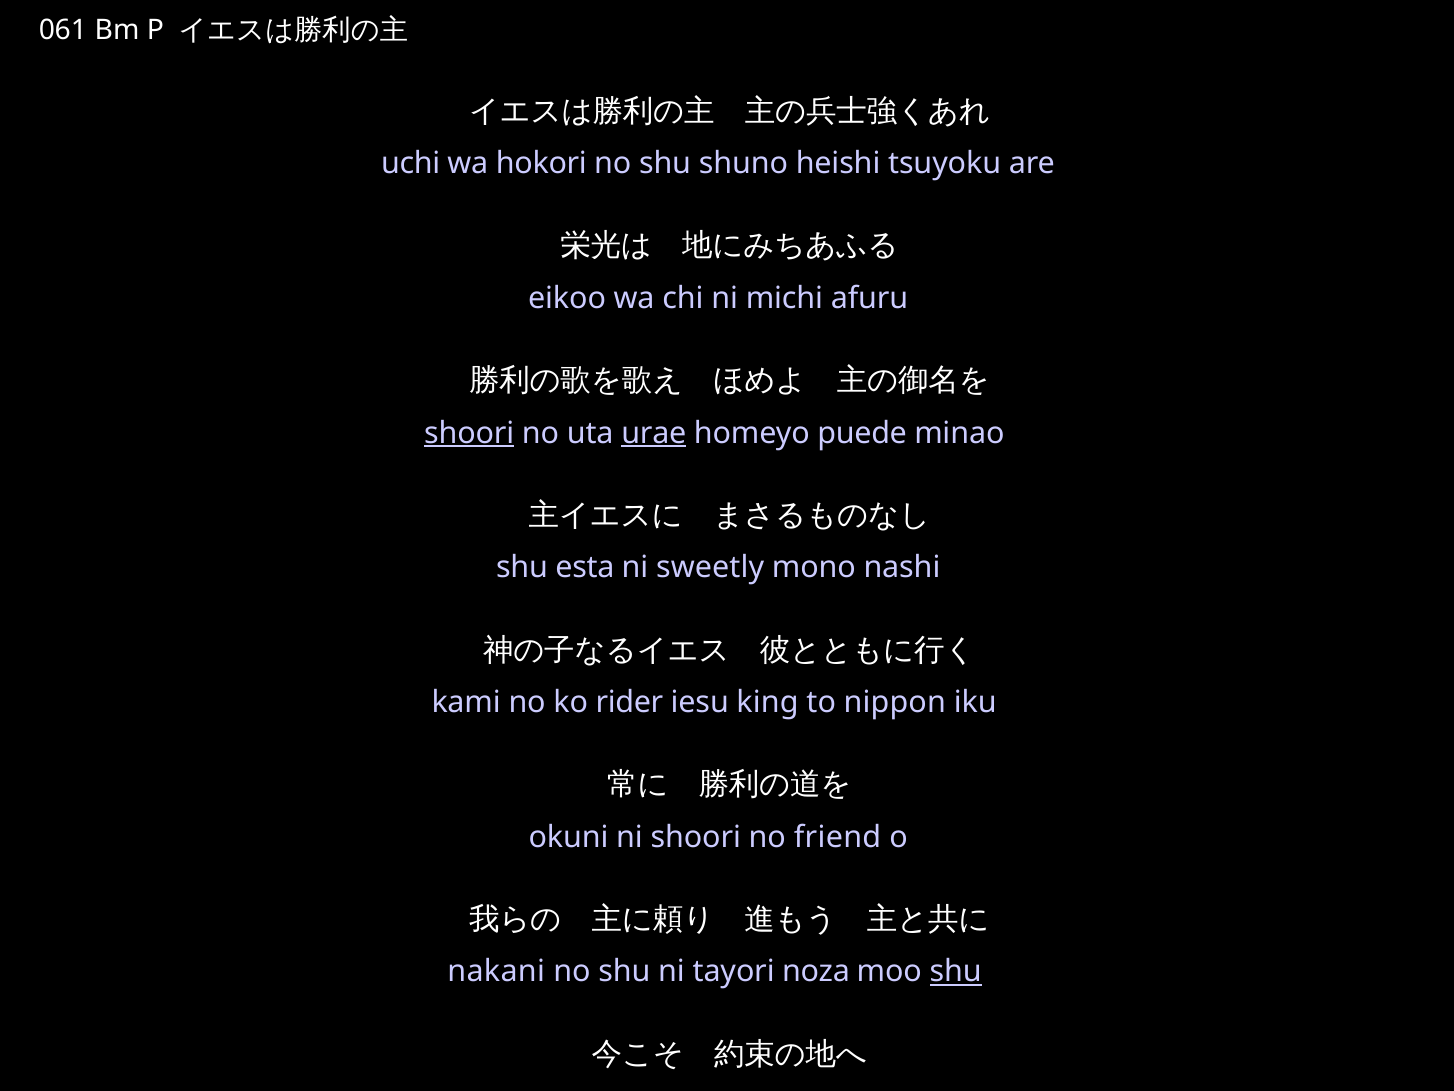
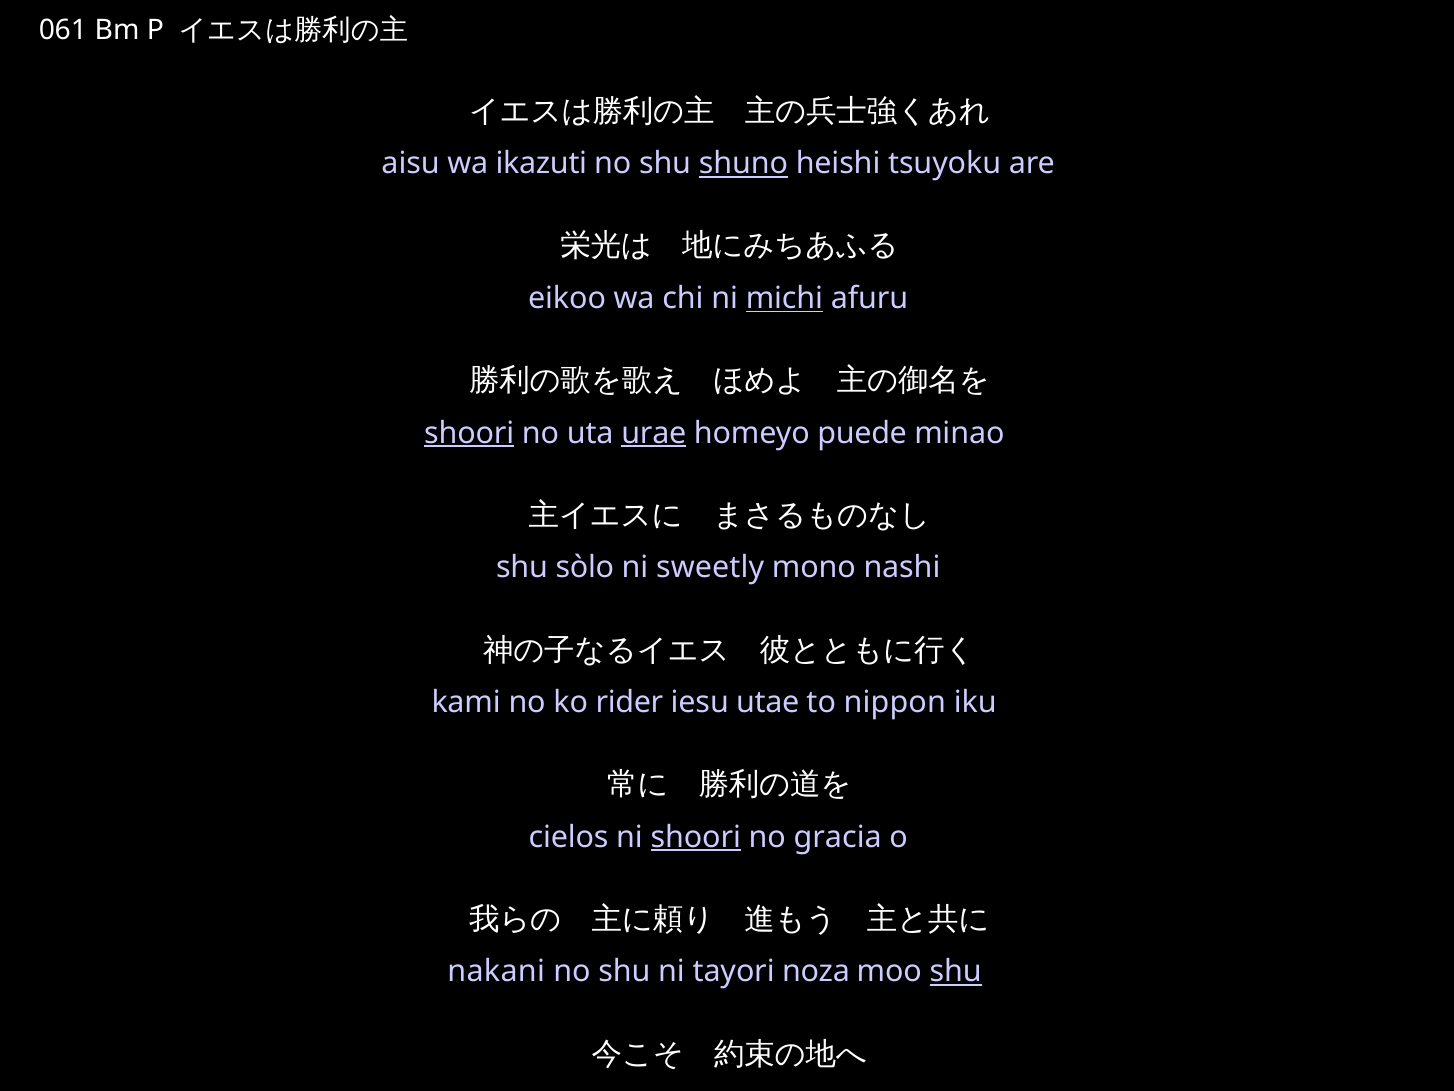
uchi: uchi -> aisu
hokori: hokori -> ikazuti
shuno underline: none -> present
michi underline: none -> present
esta: esta -> sòlo
king: king -> utae
okuni: okuni -> cielos
shoori at (696, 837) underline: none -> present
friend: friend -> gracia
